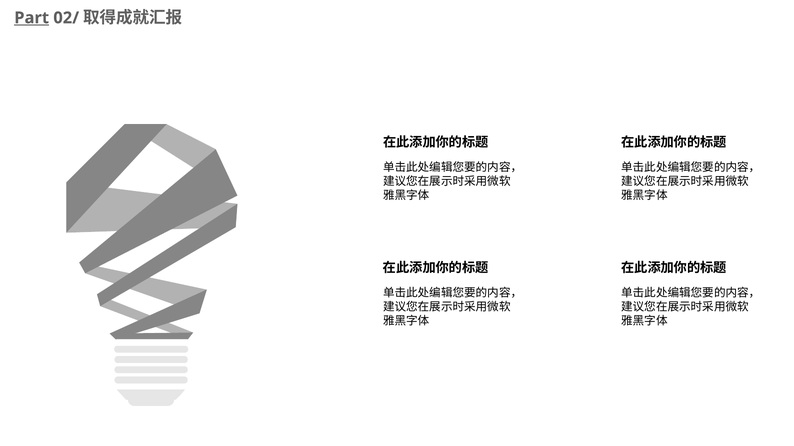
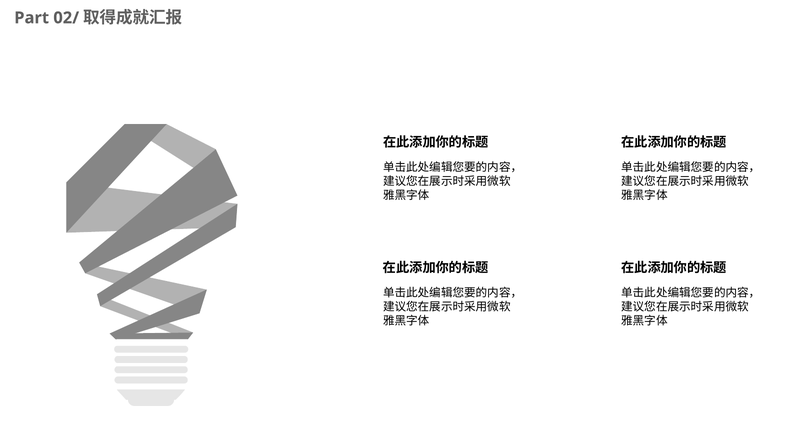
Part underline: present -> none
